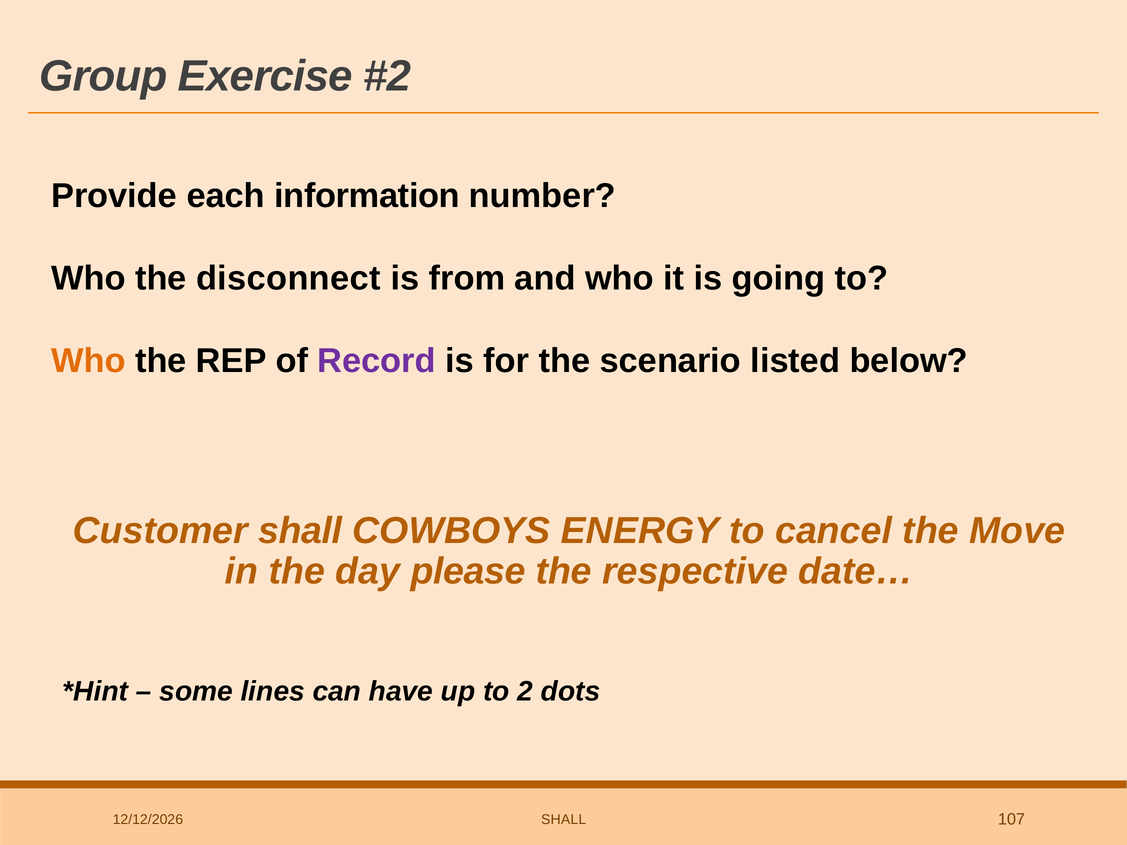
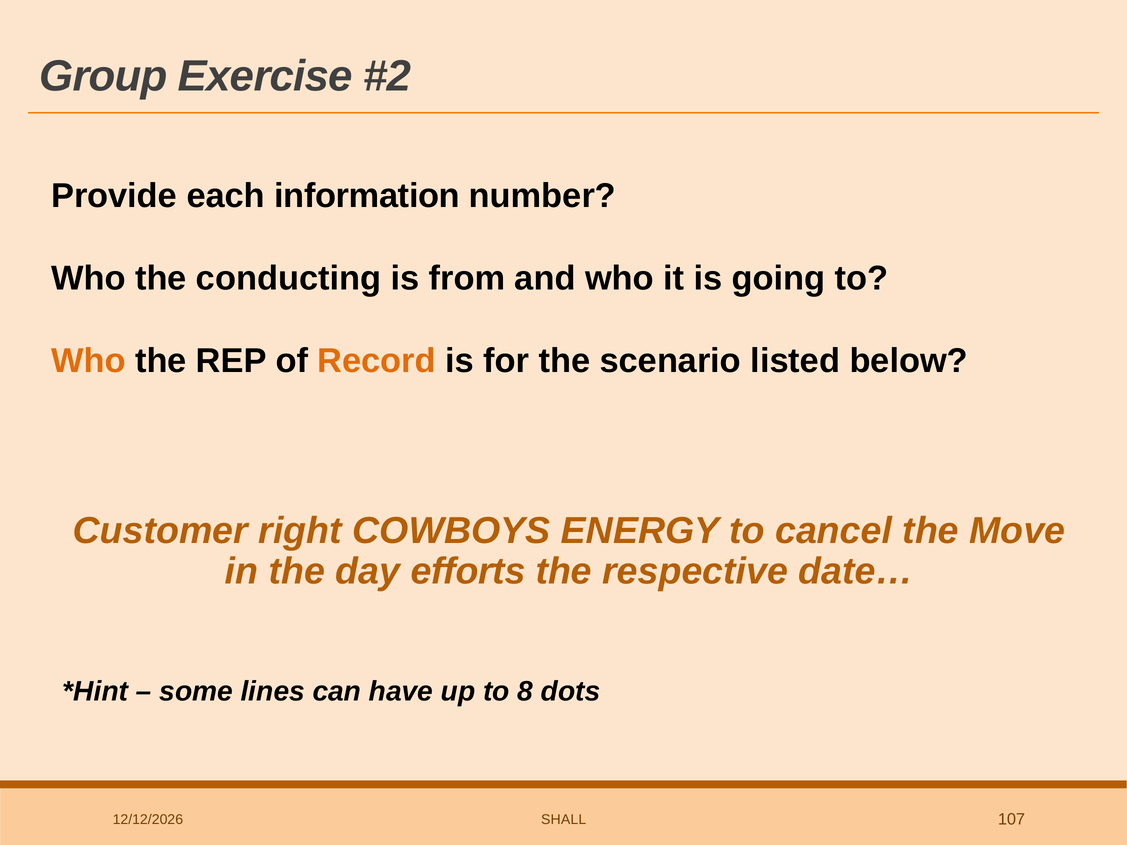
disconnect: disconnect -> conducting
Record colour: purple -> orange
Customer shall: shall -> right
please: please -> efforts
2: 2 -> 8
